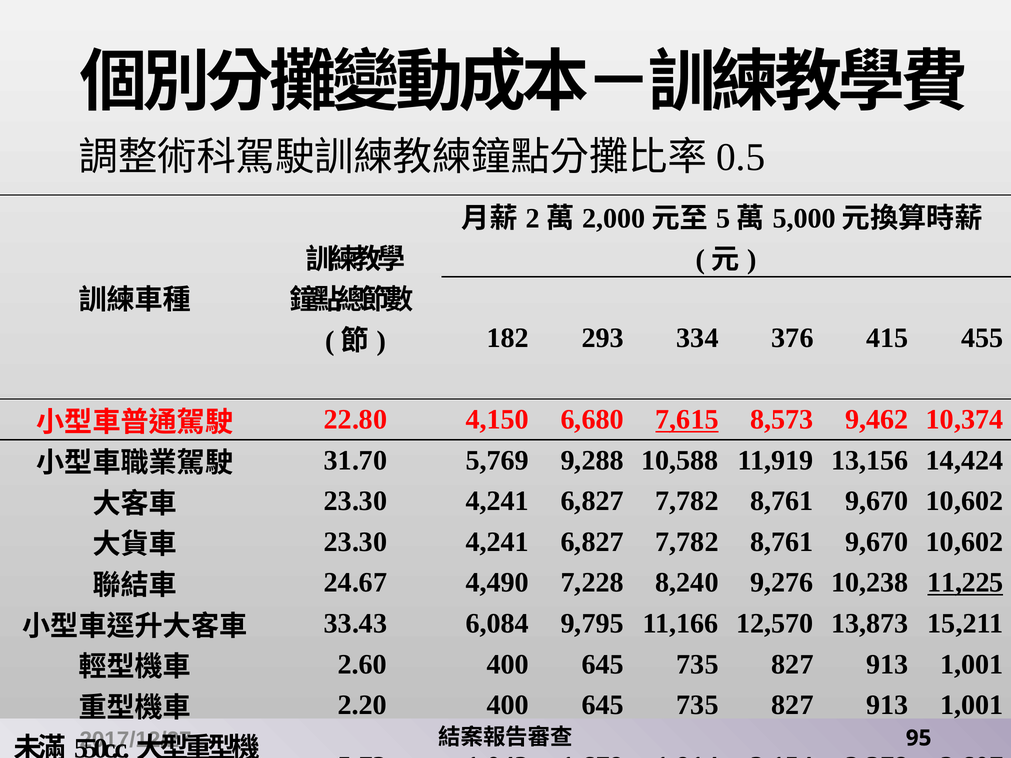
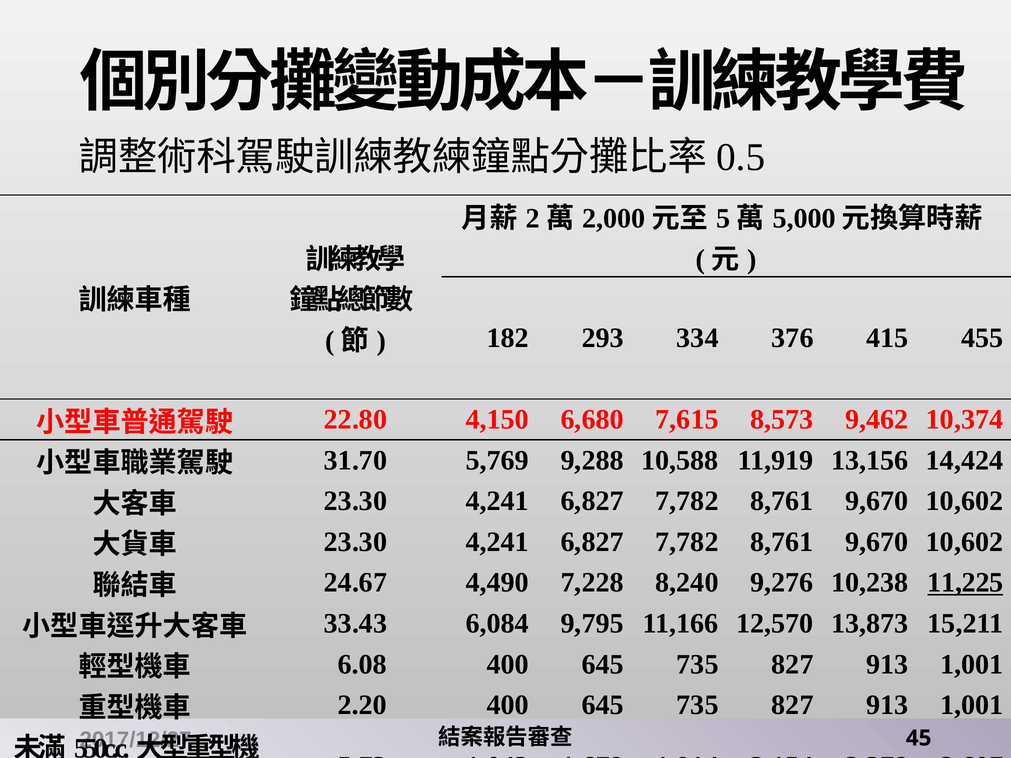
7,615 underline: present -> none
2.60: 2.60 -> 6.08
95: 95 -> 45
